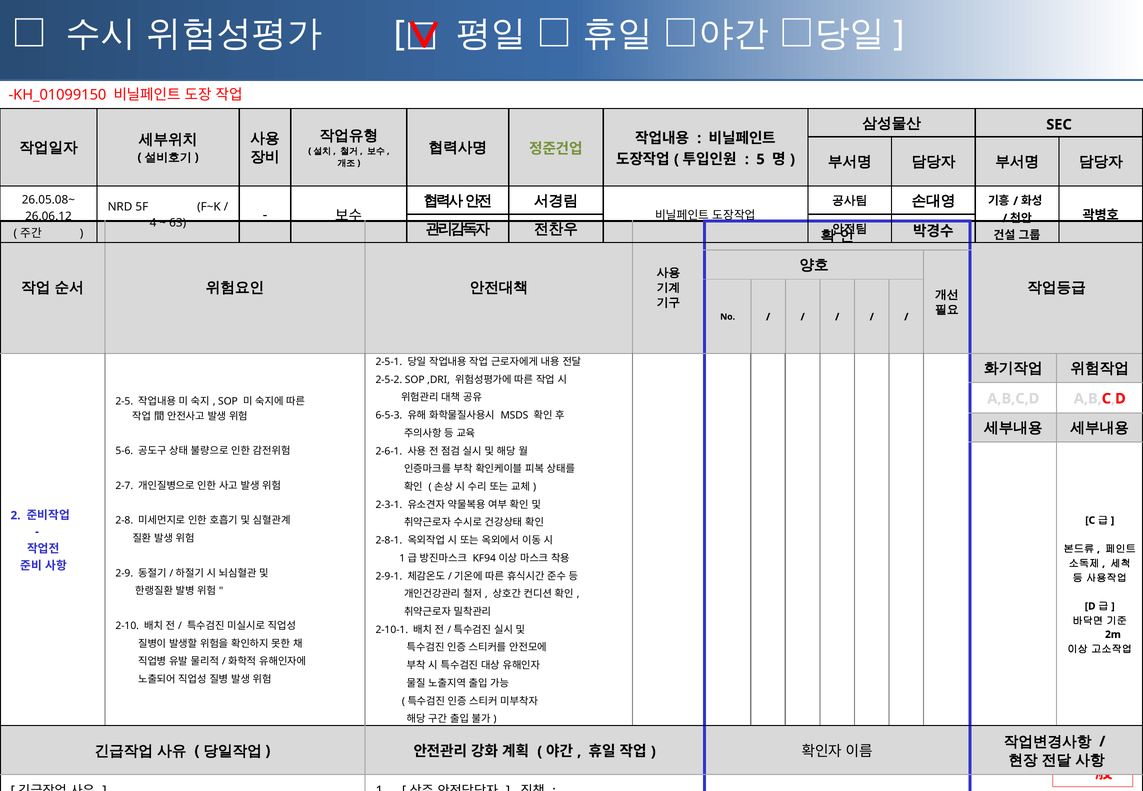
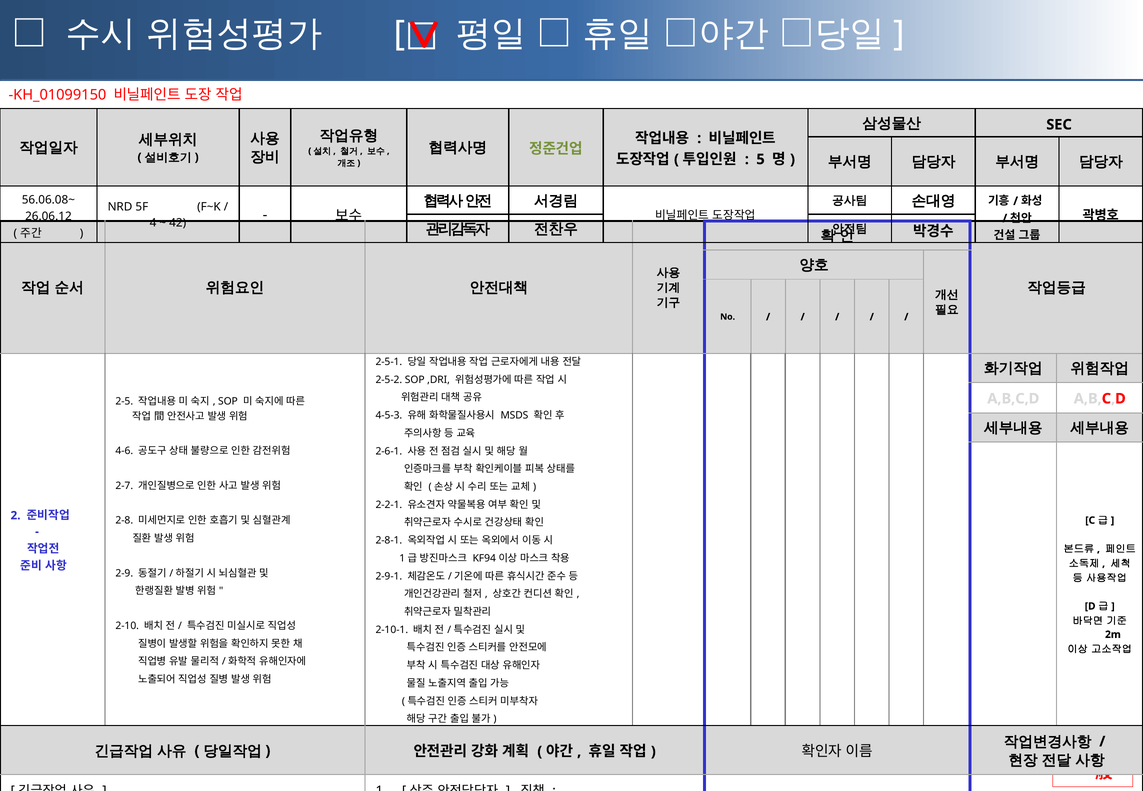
26.05.08~: 26.05.08~ -> 56.06.08~
63: 63 -> 42
6-5-3: 6-5-3 -> 4-5-3
5-6: 5-6 -> 4-6
2-3-1: 2-3-1 -> 2-2-1
